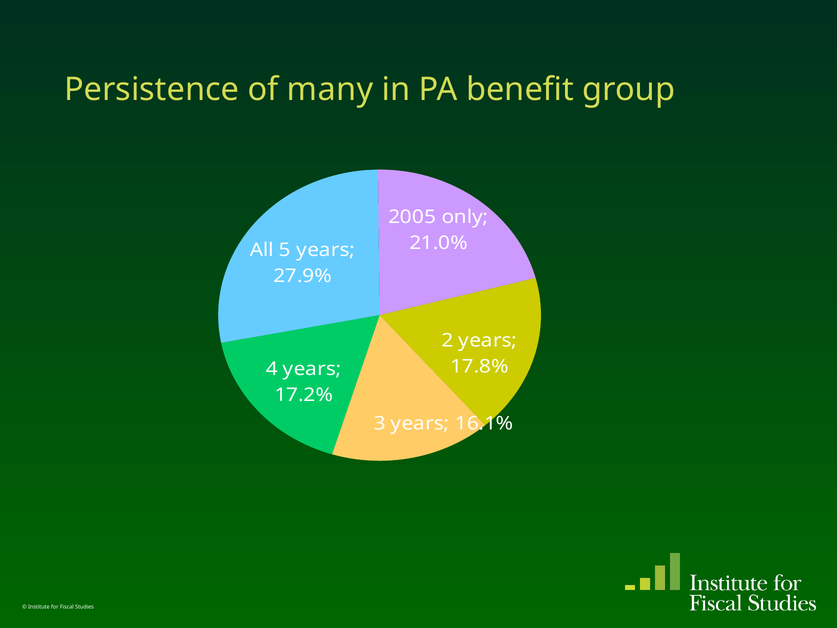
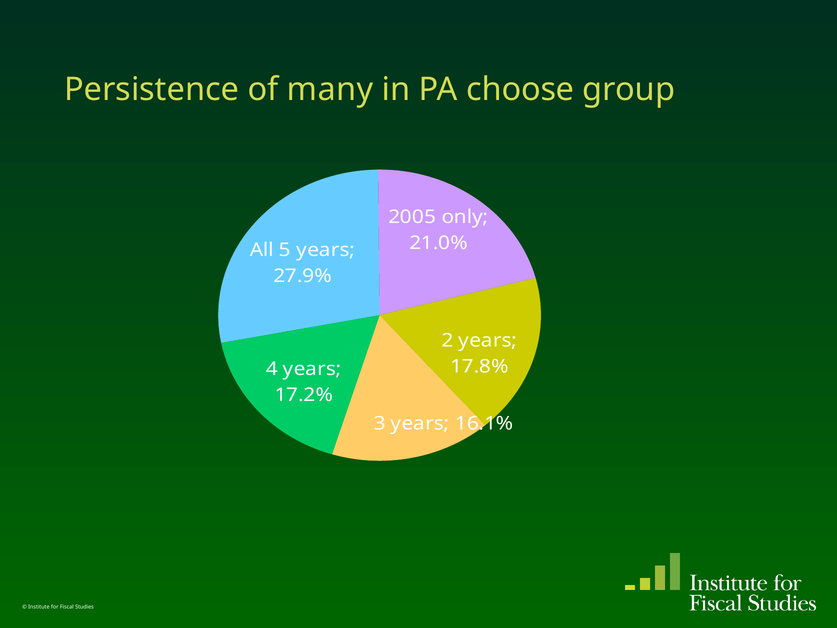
benefit: benefit -> choose
